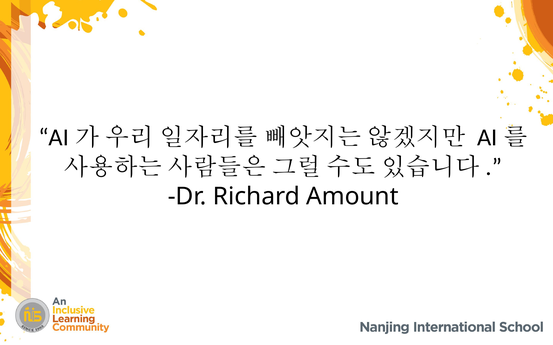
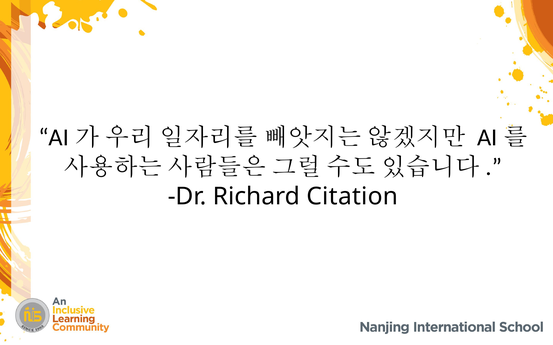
Amount: Amount -> Citation
